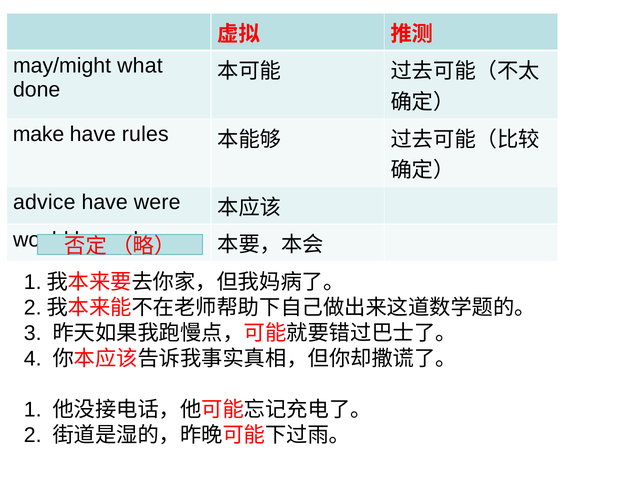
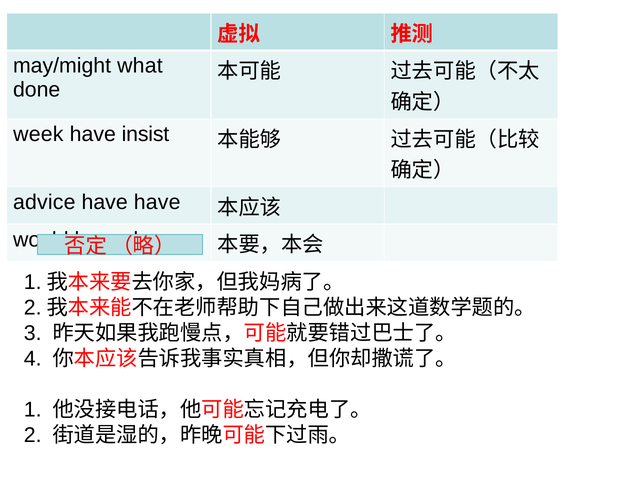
make: make -> week
rules: rules -> insist
have were: were -> have
